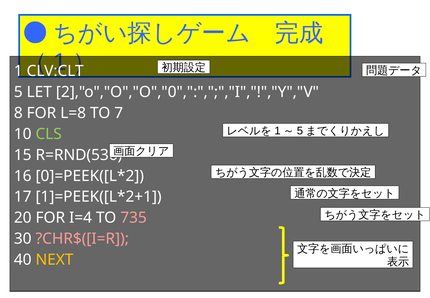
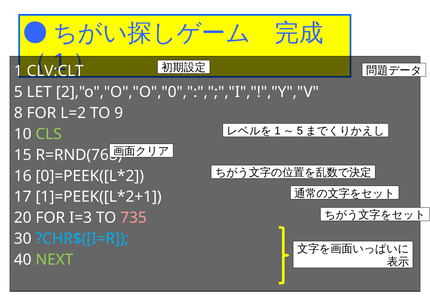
L=8: L=8 -> L=2
7: 7 -> 9
R=RND(536: R=RND(536 -> R=RND(768
I=4: I=4 -> I=3
?CHR$([I=R colour: pink -> light blue
NEXT colour: yellow -> light green
